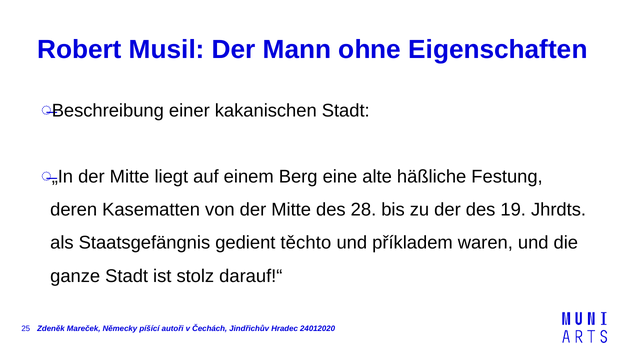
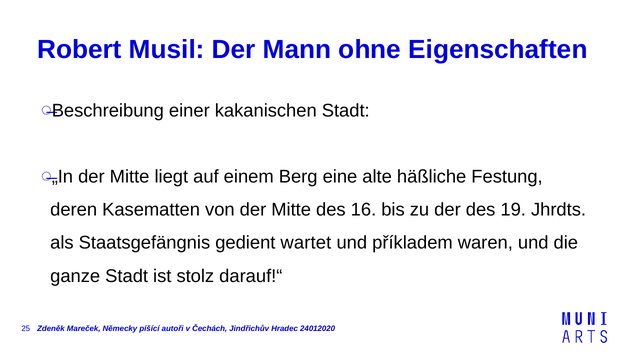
28: 28 -> 16
těchto: těchto -> wartet
